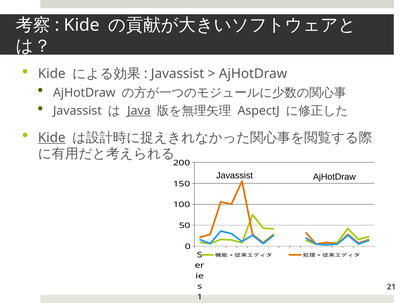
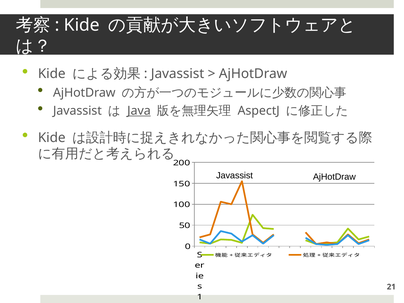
Kide at (52, 138) underline: present -> none
